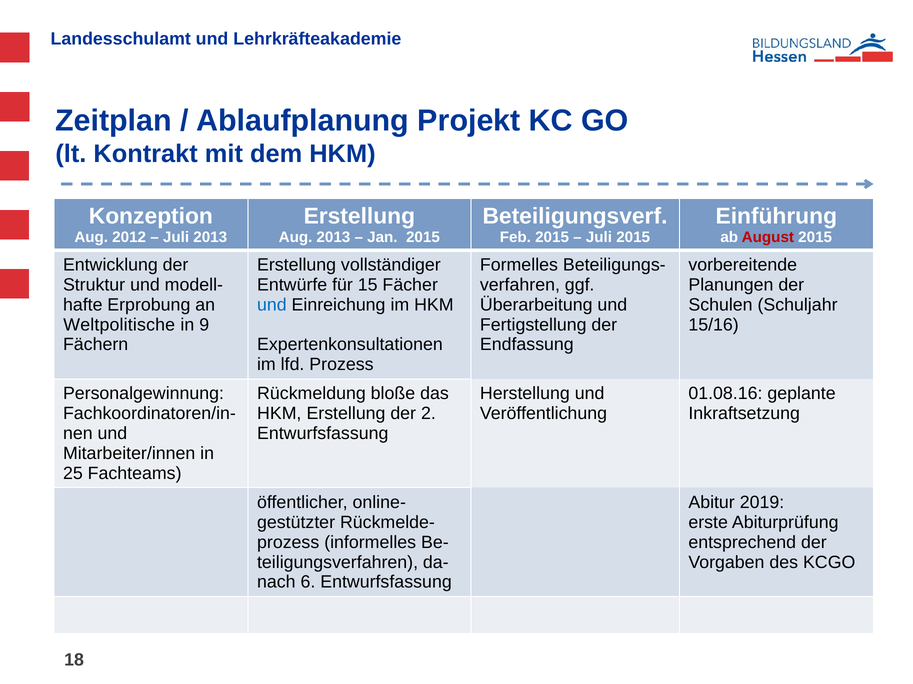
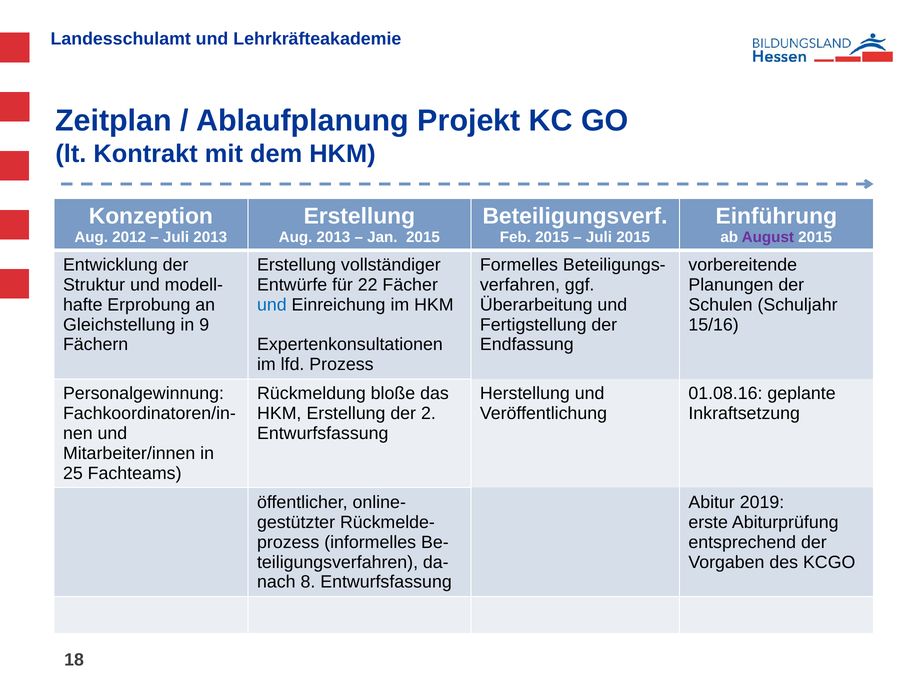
August colour: red -> purple
15: 15 -> 22
Weltpolitische: Weltpolitische -> Gleichstellung
6: 6 -> 8
